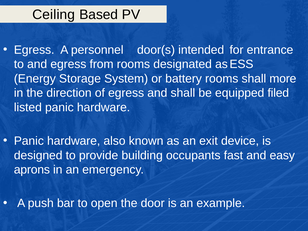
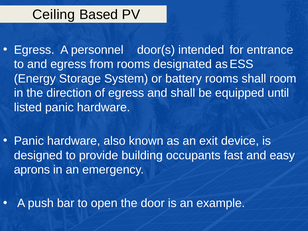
more: more -> room
filed: filed -> until
